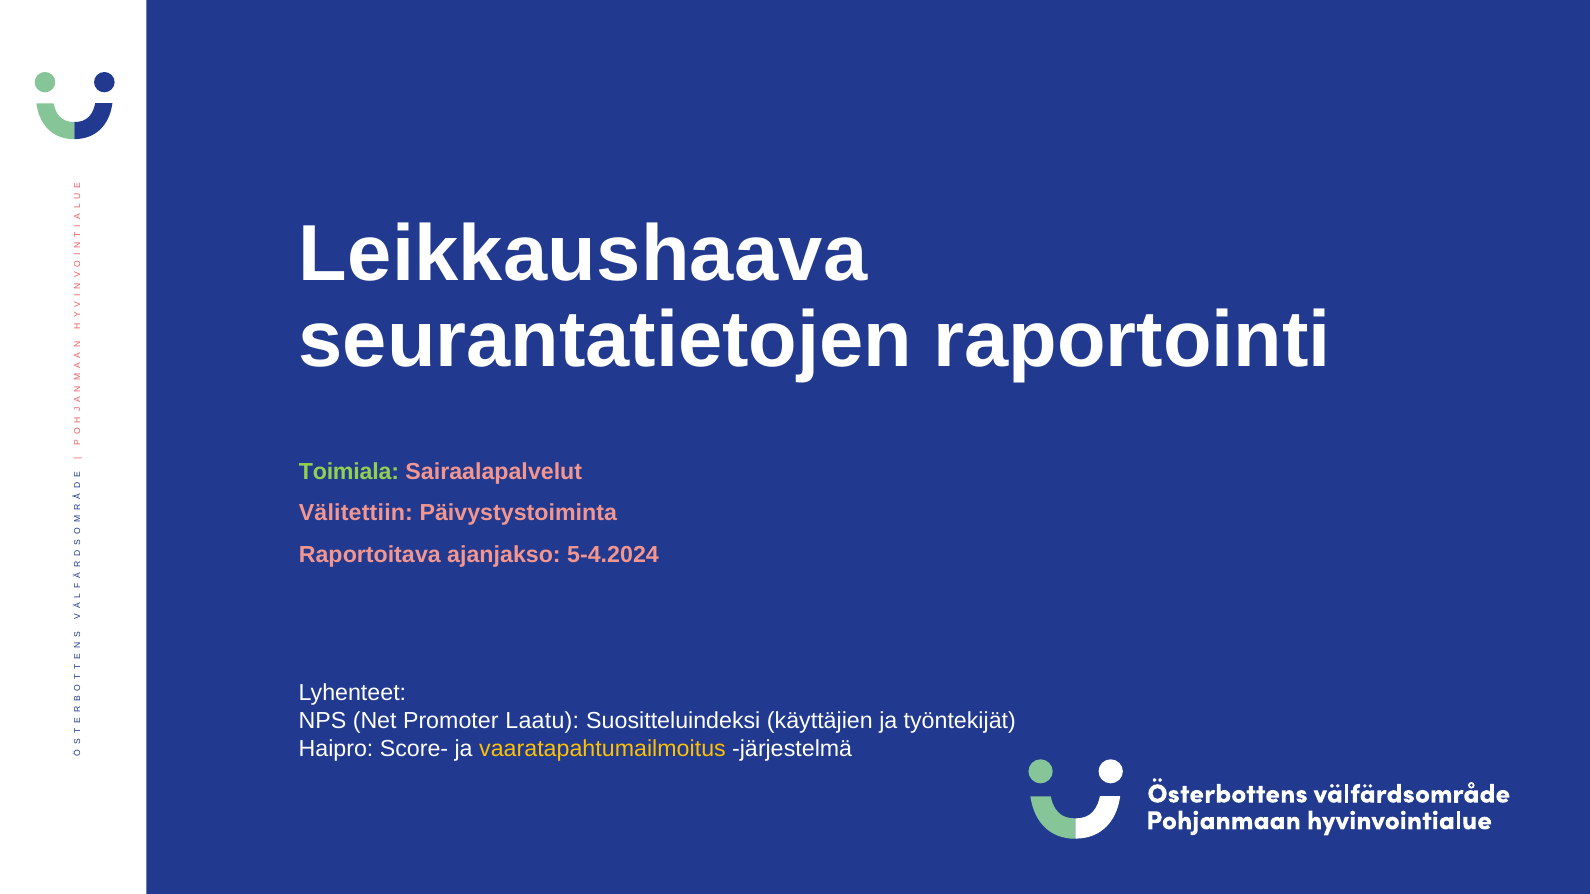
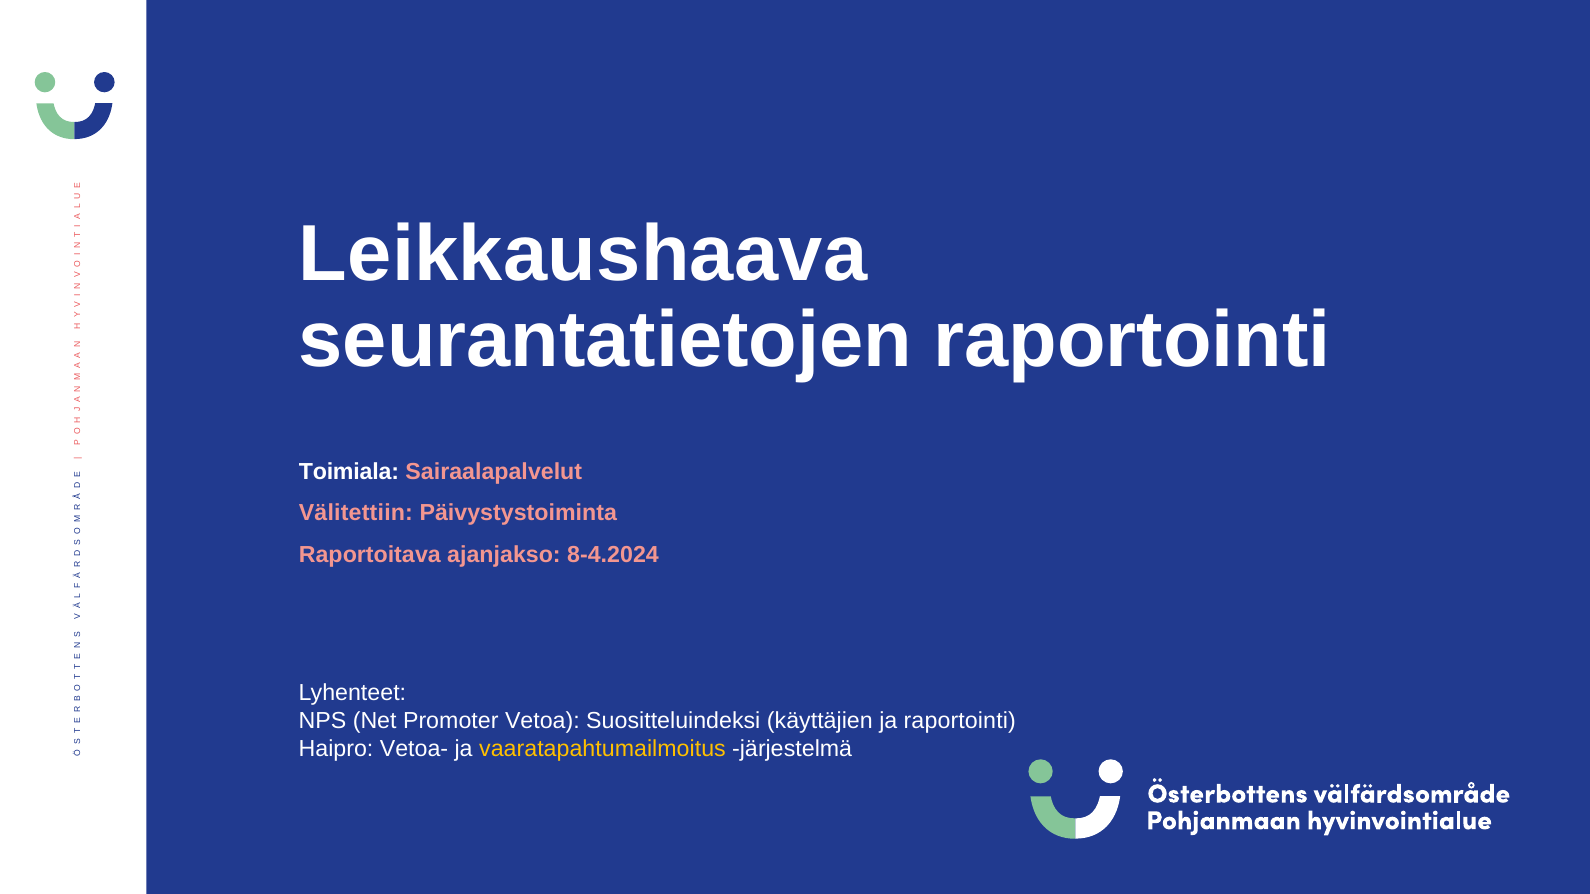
Toimiala colour: light green -> white
5-4.2024: 5-4.2024 -> 8-4.2024
Laatu: Laatu -> Vetoa
ja työntekijät: työntekijät -> raportointi
Score-: Score- -> Vetoa-
